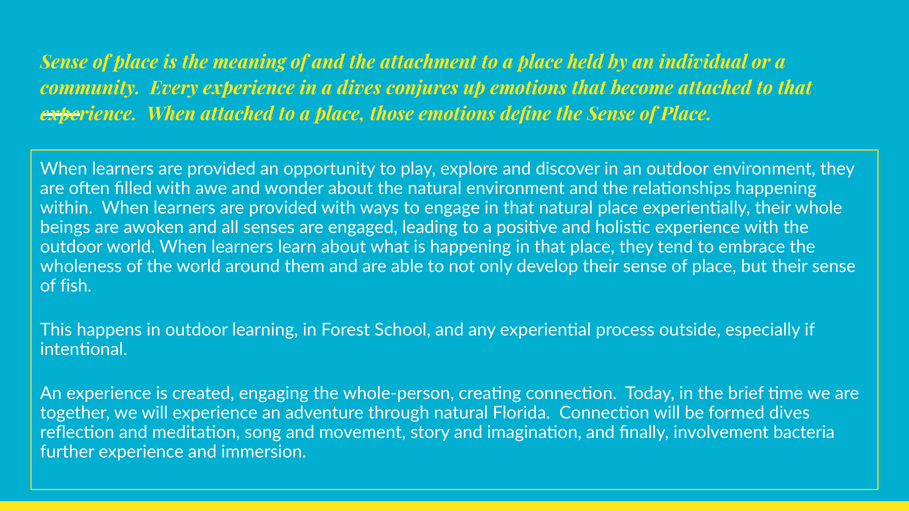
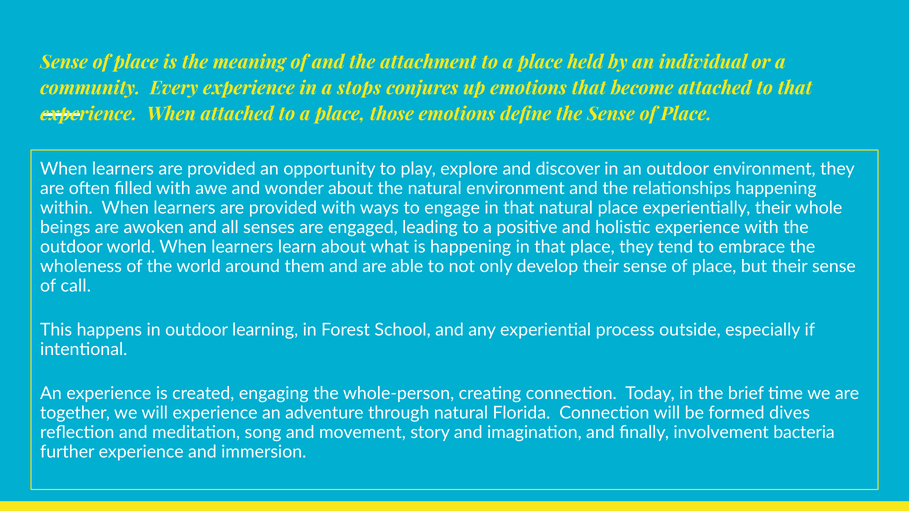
a dives: dives -> stops
fish: fish -> call
